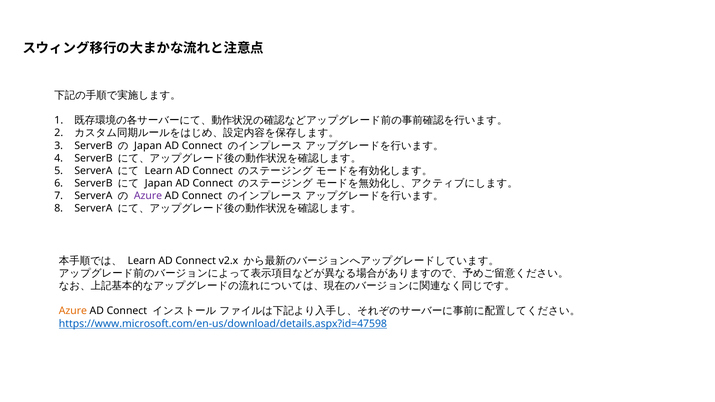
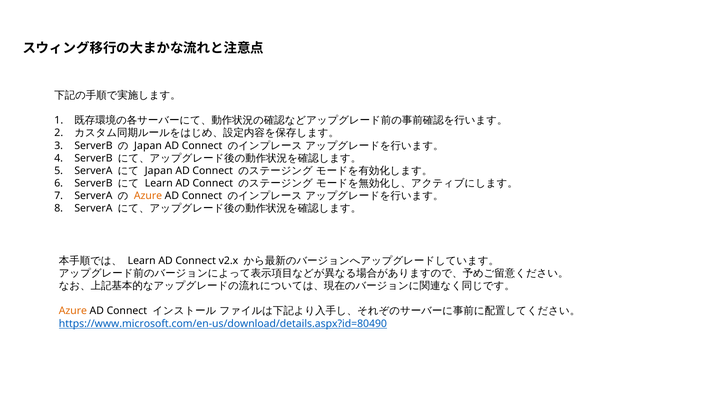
Learn at (159, 171): Learn -> Japan
Japan at (159, 183): Japan -> Learn
Azure at (148, 196) colour: purple -> orange
https://www.microsoft.com/en-us/download/details.aspx?id=47598: https://www.microsoft.com/en-us/download/details.aspx?id=47598 -> https://www.microsoft.com/en-us/download/details.aspx?id=80490
